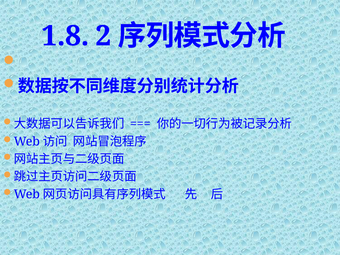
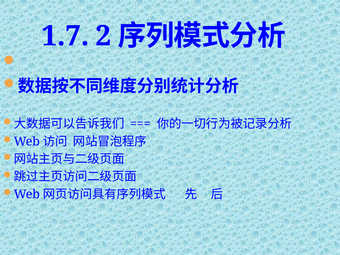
1.8: 1.8 -> 1.7
